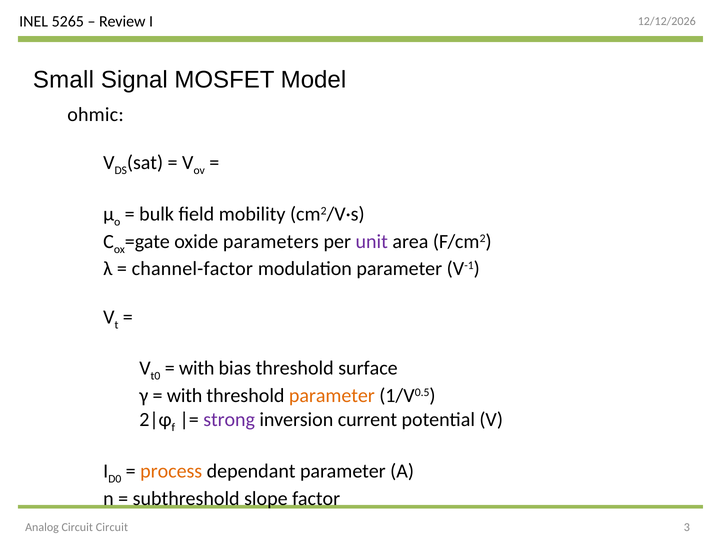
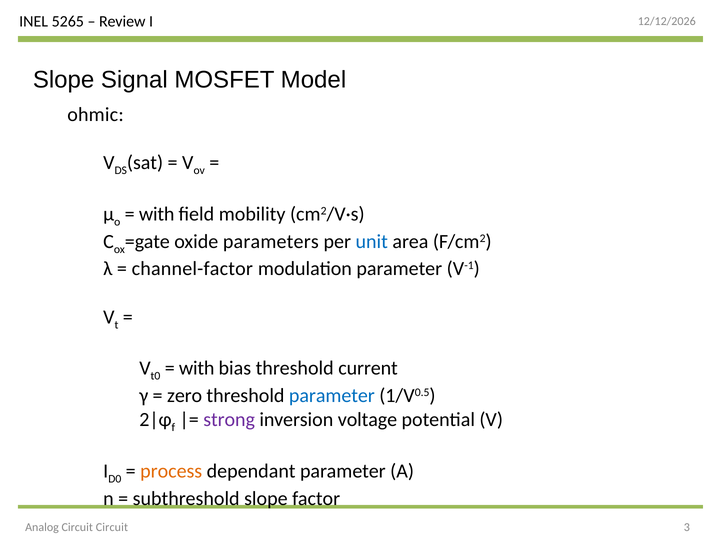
Small at (63, 80): Small -> Slope
bulk at (157, 214): bulk -> with
unit colour: purple -> blue
surface: surface -> current
with at (185, 395): with -> zero
parameter at (332, 395) colour: orange -> blue
current: current -> voltage
